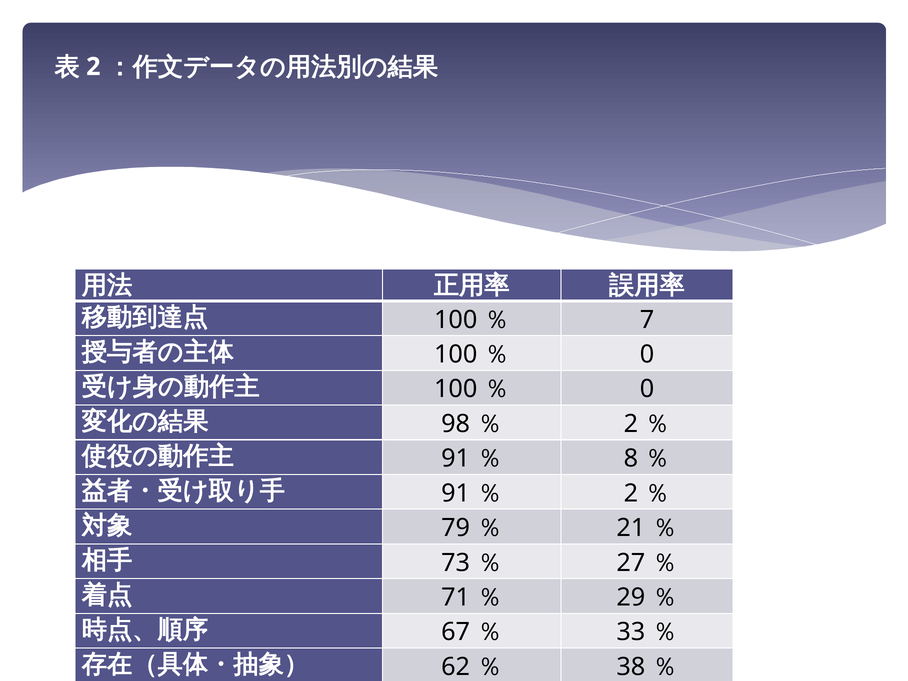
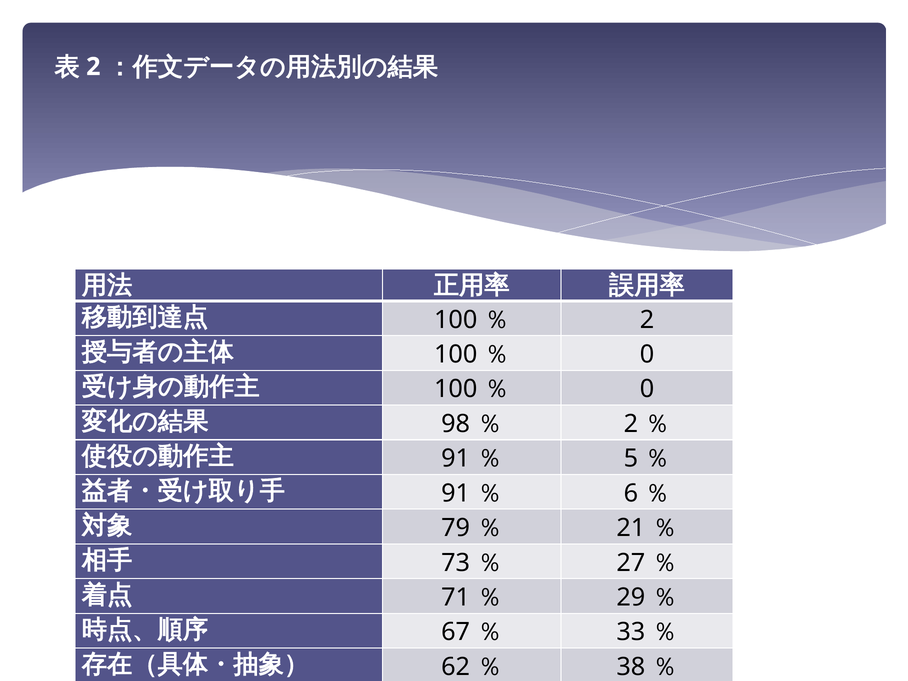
7 at (647, 320): 7 -> 2
8: 8 -> 5
2 at (631, 493): 2 -> 6
